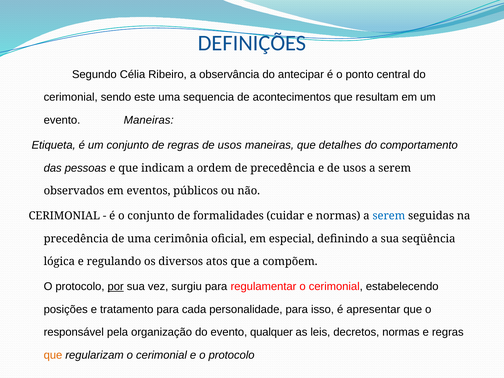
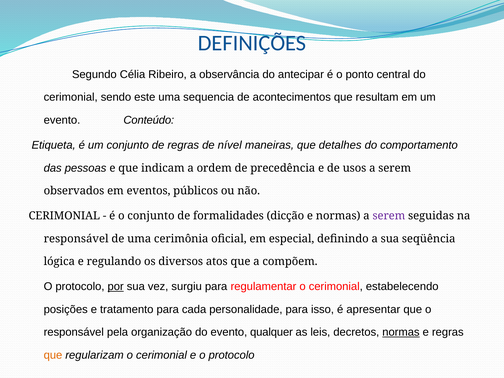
evento Maneiras: Maneiras -> Conteúdo
regras de usos: usos -> nível
cuidar: cuidar -> dicção
serem at (389, 216) colour: blue -> purple
precedência at (76, 239): precedência -> responsável
normas at (401, 332) underline: none -> present
